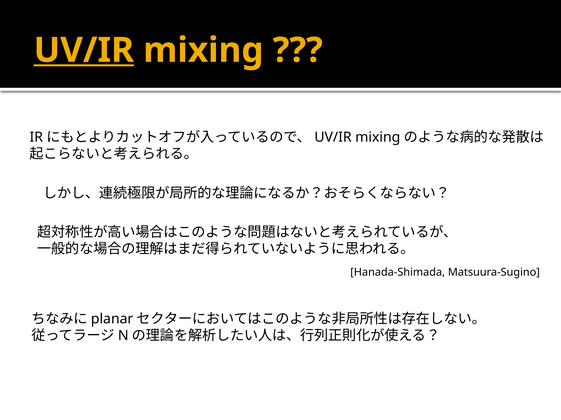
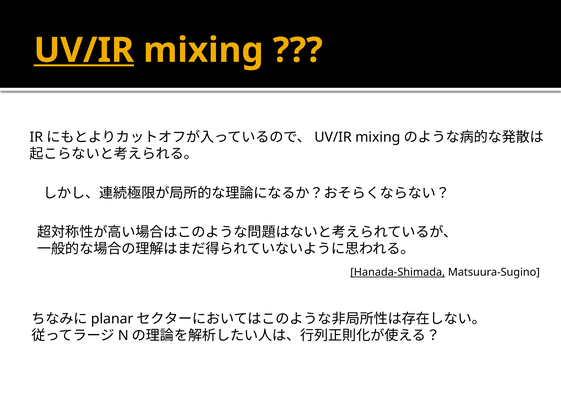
Hanada-Shimada underline: none -> present
